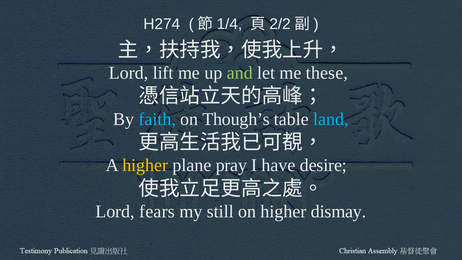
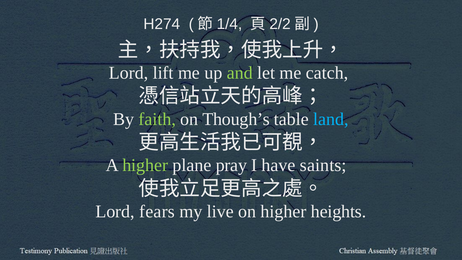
these: these -> catch
faith colour: light blue -> light green
higher at (145, 165) colour: yellow -> light green
desire: desire -> saints
still: still -> live
dismay: dismay -> heights
